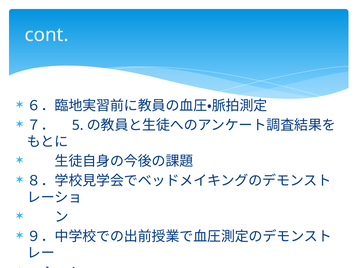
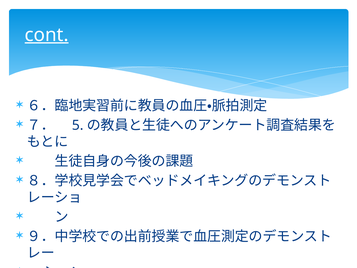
cont underline: none -> present
